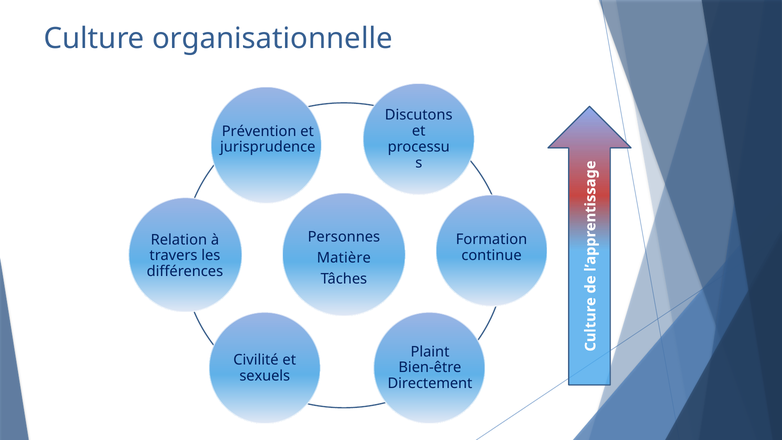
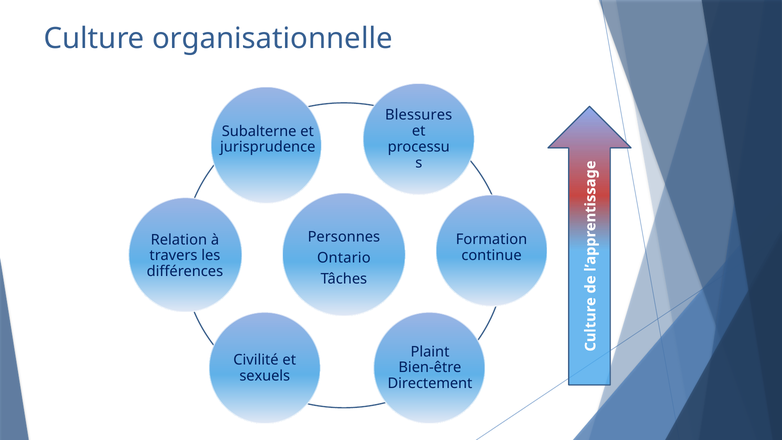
Discutons: Discutons -> Blessures
Prévention: Prévention -> Subalterne
Matière: Matière -> Ontario
